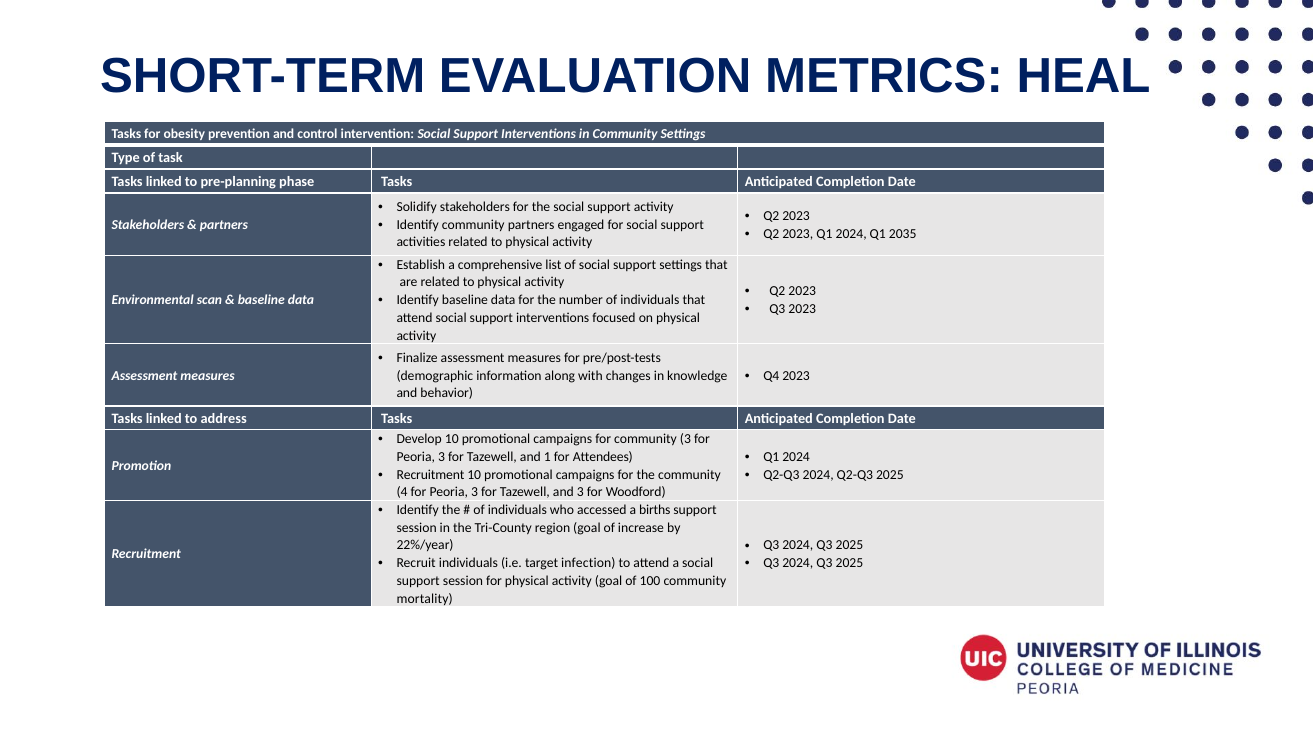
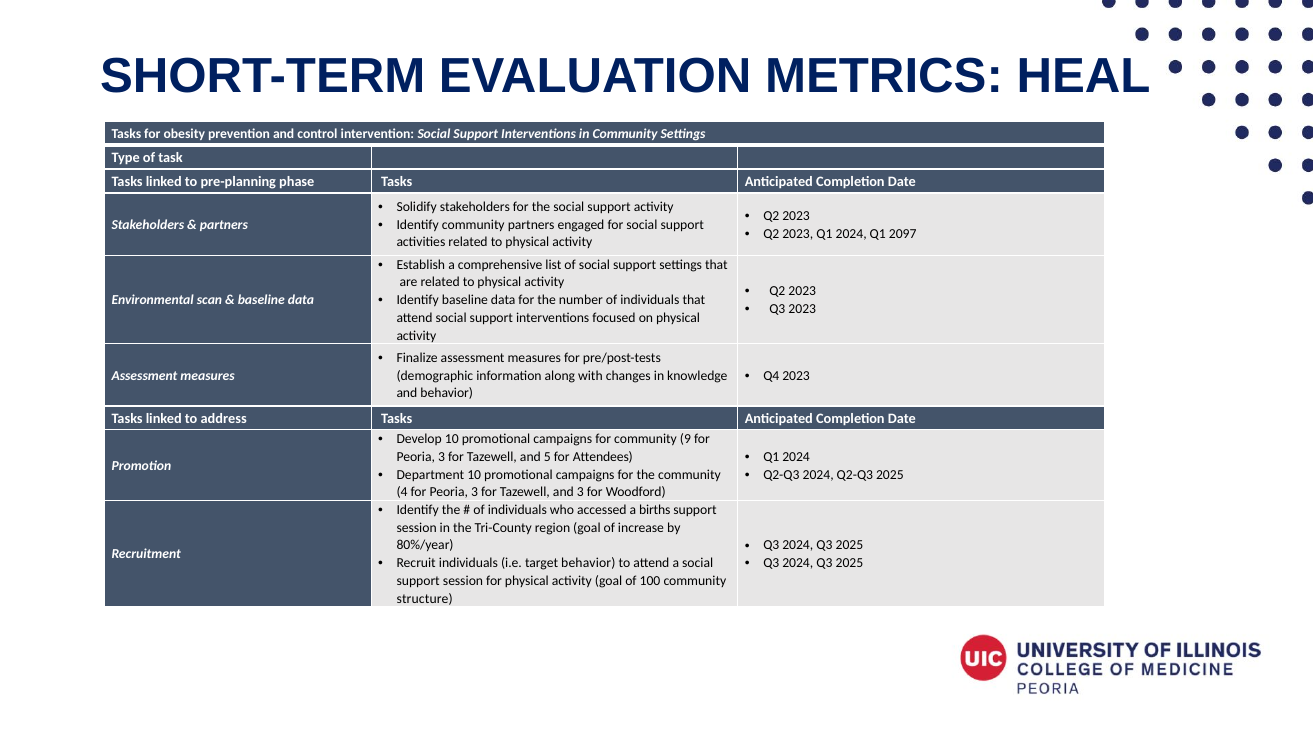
2035: 2035 -> 2097
community 3: 3 -> 9
1: 1 -> 5
Recruitment at (430, 475): Recruitment -> Department
22%/year: 22%/year -> 80%/year
target infection: infection -> behavior
mortality: mortality -> structure
